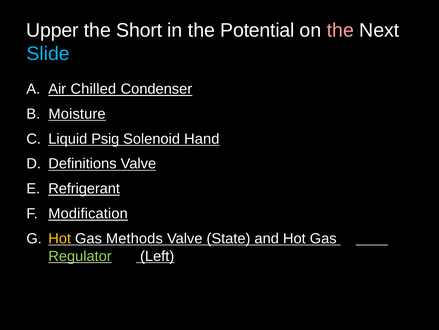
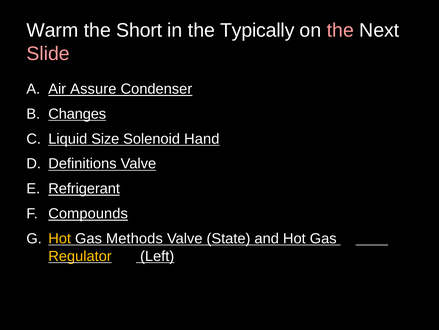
Upper: Upper -> Warm
Potential: Potential -> Typically
Slide colour: light blue -> pink
Chilled: Chilled -> Assure
Moisture: Moisture -> Changes
Psig: Psig -> Size
Modification: Modification -> Compounds
Regulator colour: light green -> yellow
